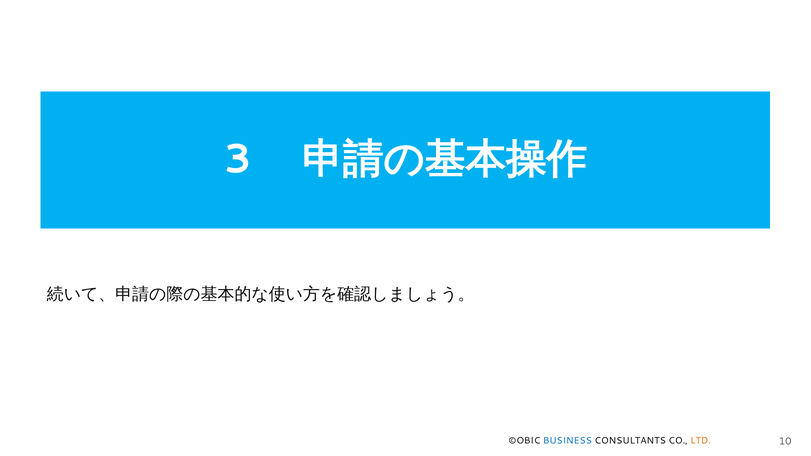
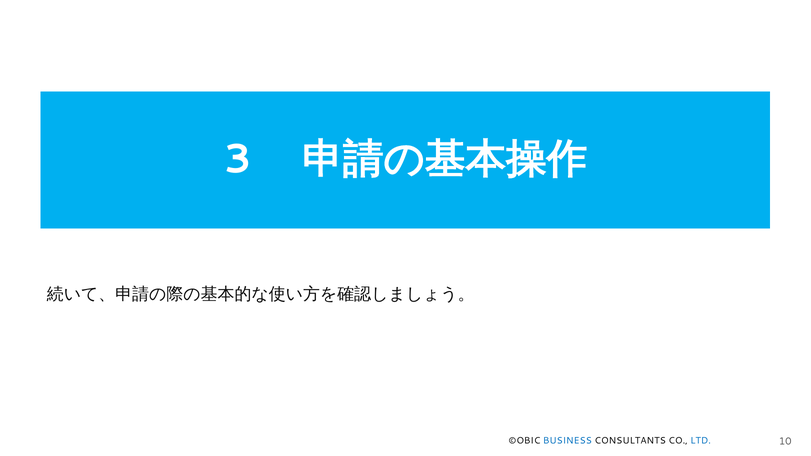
LTD colour: orange -> blue
